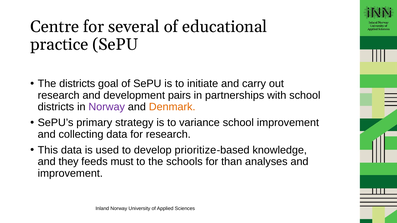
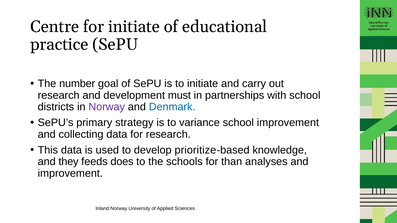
for several: several -> initiate
The districts: districts -> number
pairs: pairs -> must
Denmark colour: orange -> blue
must: must -> does
